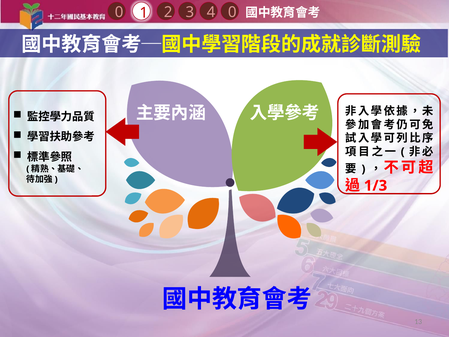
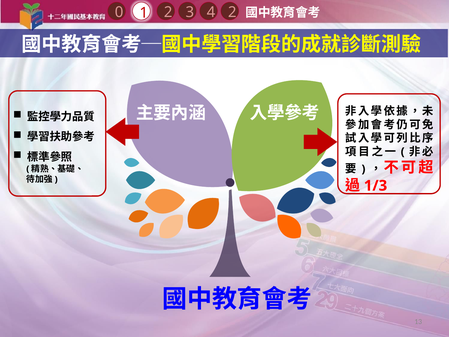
4 0: 0 -> 2
